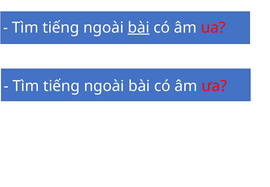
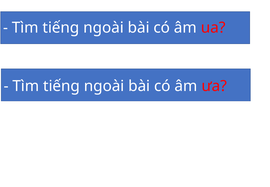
bài at (139, 28) underline: present -> none
